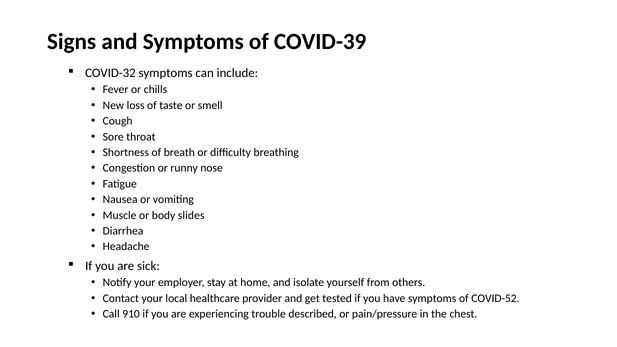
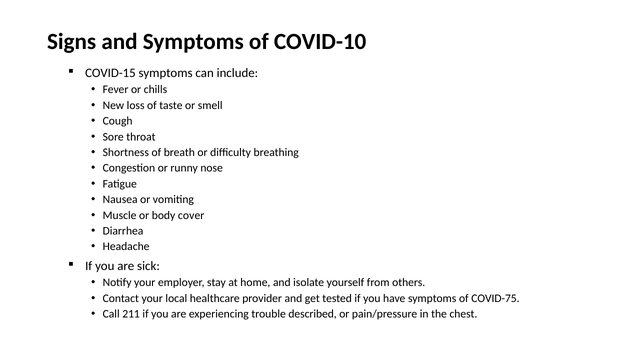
COVID-39: COVID-39 -> COVID-10
COVID-32: COVID-32 -> COVID-15
slides: slides -> cover
COVID-52: COVID-52 -> COVID-75
910: 910 -> 211
